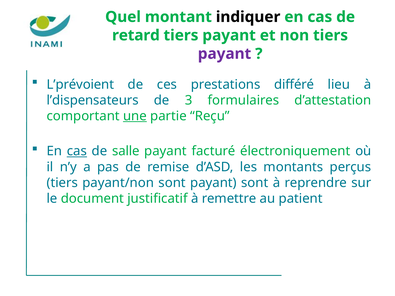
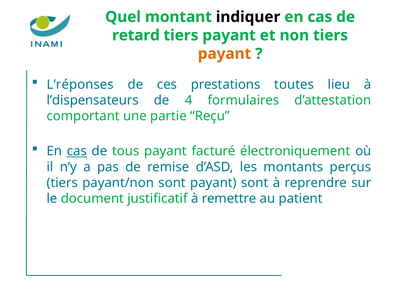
payant at (225, 54) colour: purple -> orange
L’prévoient: L’prévoient -> L’réponses
différé: différé -> toutes
3: 3 -> 4
une underline: present -> none
salle: salle -> tous
